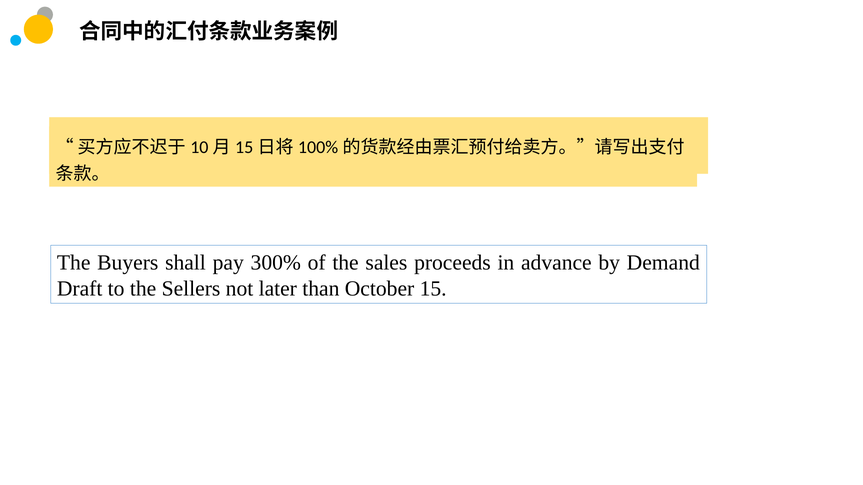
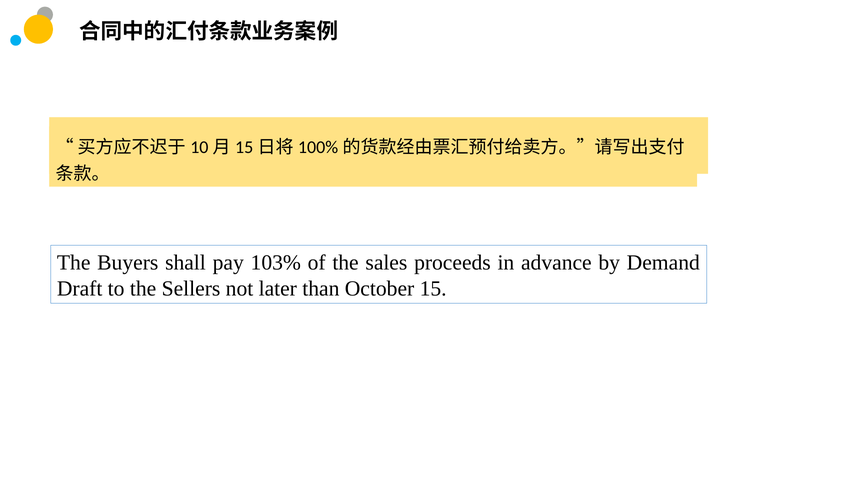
300%: 300% -> 103%
